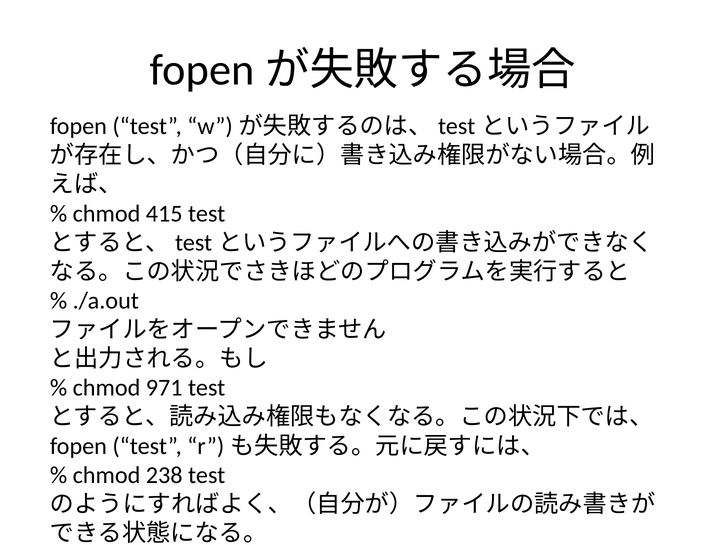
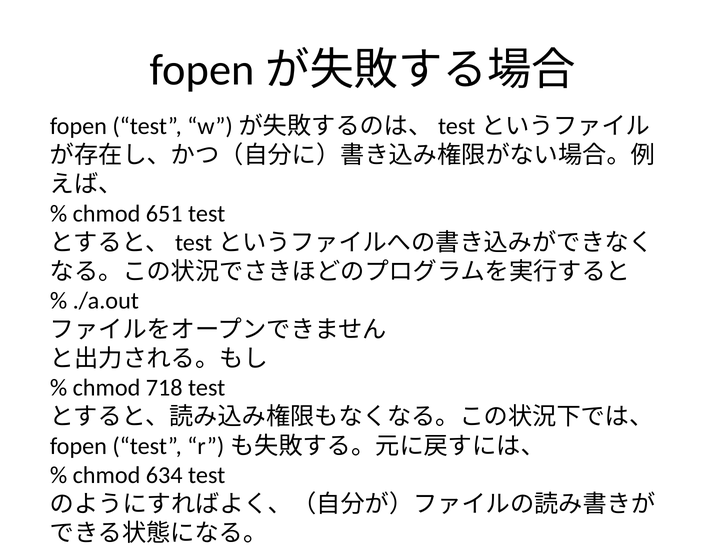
415: 415 -> 651
971: 971 -> 718
238: 238 -> 634
